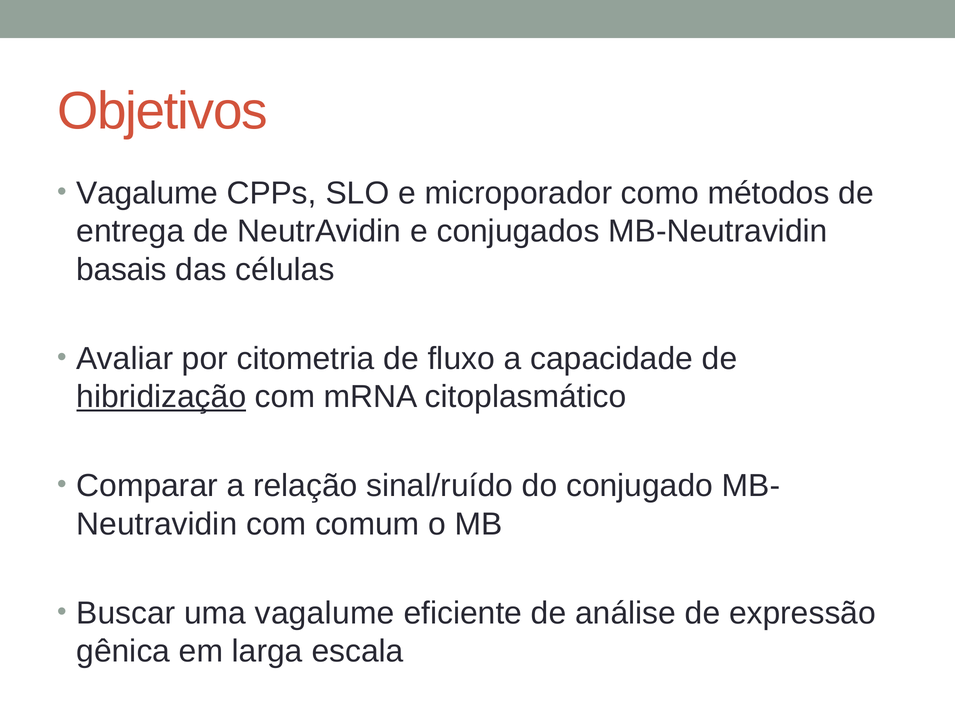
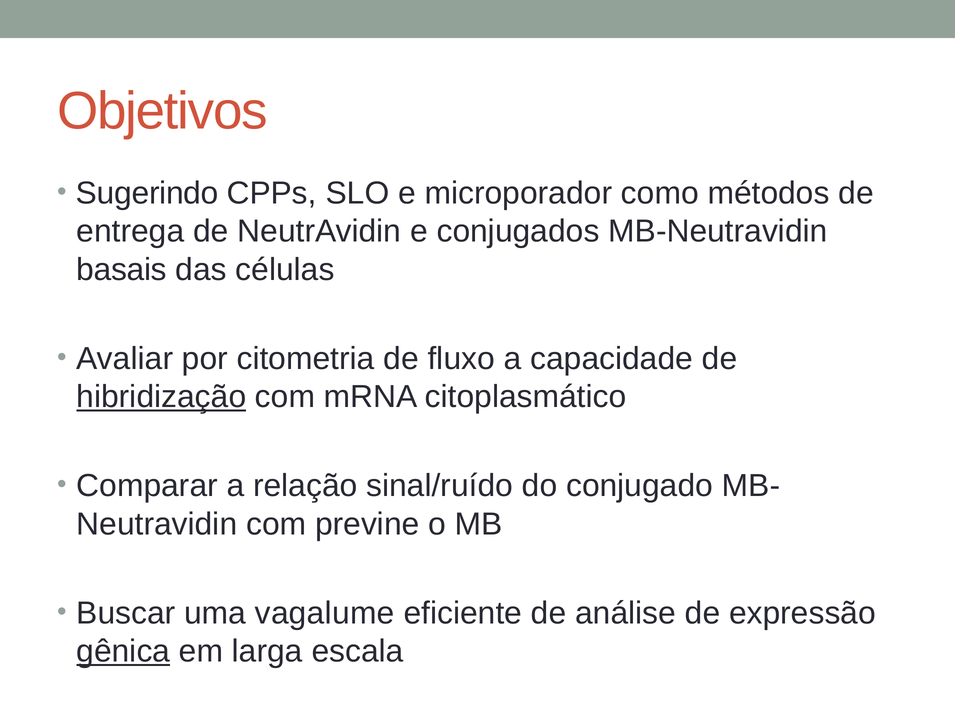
Vagalume at (147, 193): Vagalume -> Sugerindo
comum: comum -> previne
gênica underline: none -> present
